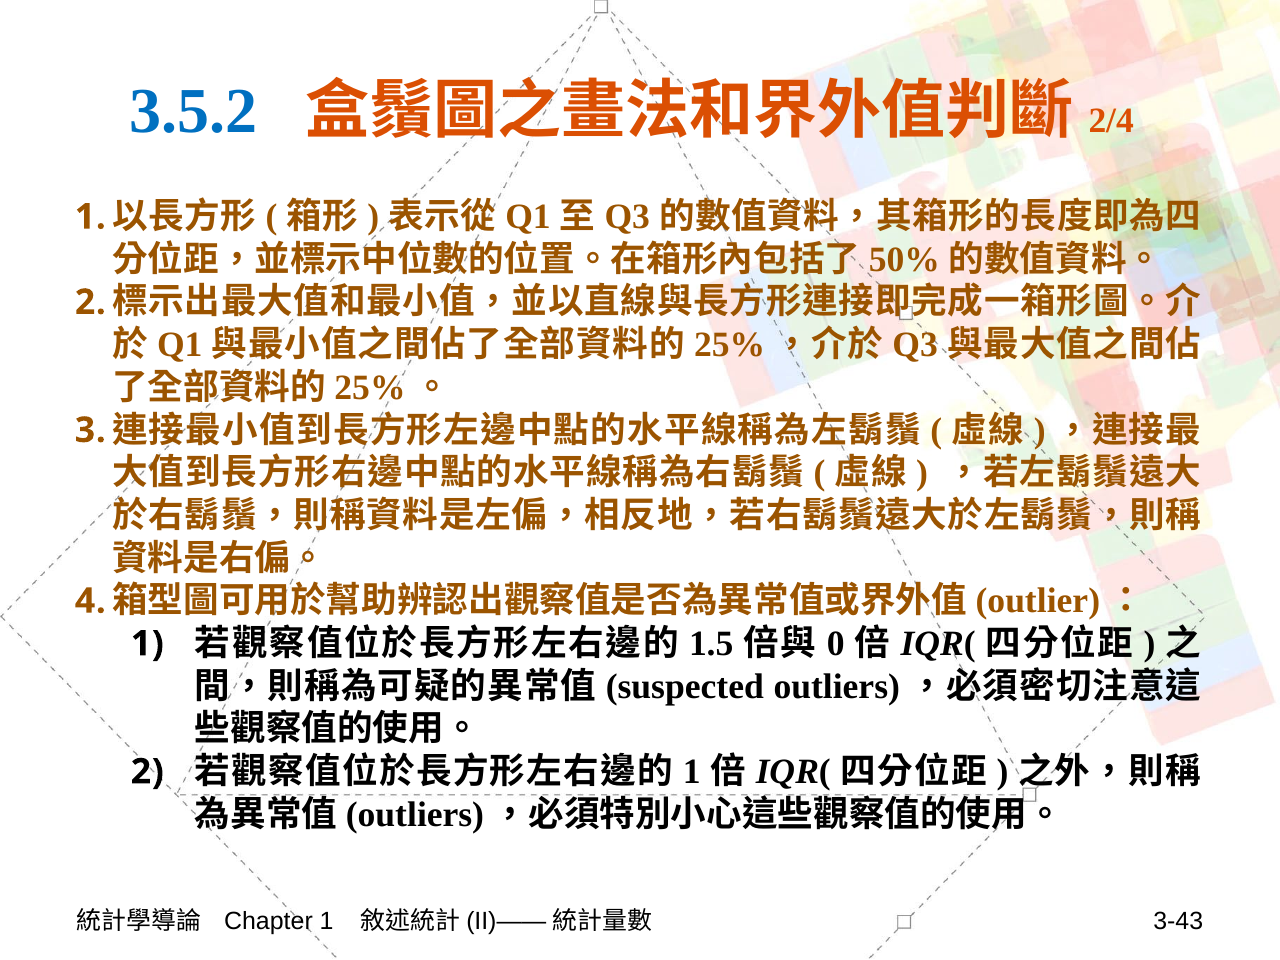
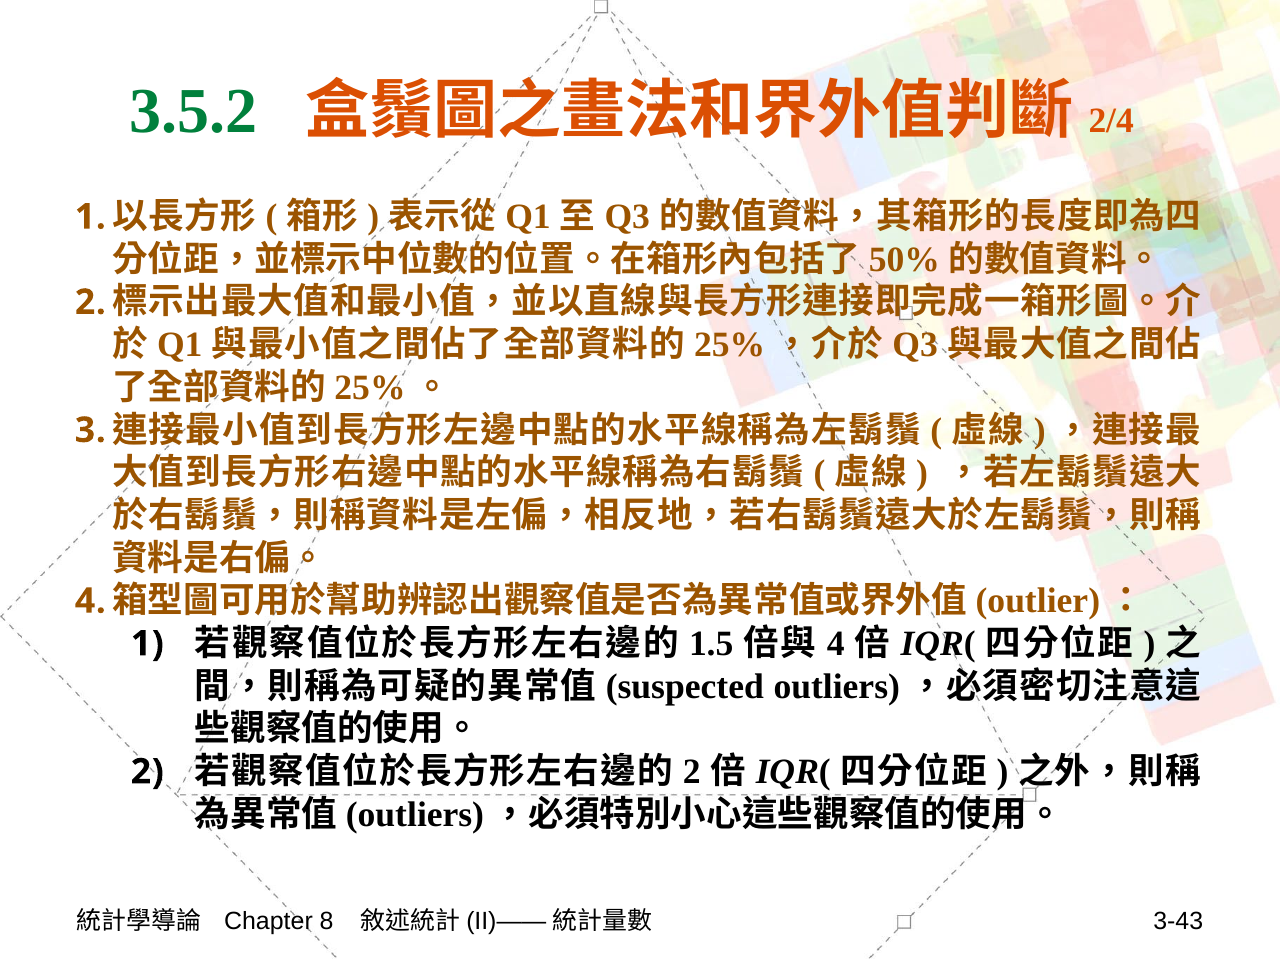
3.5.2 colour: blue -> green
0 at (836, 644): 0 -> 4
1 at (692, 772): 1 -> 2
Chapter 1: 1 -> 8
